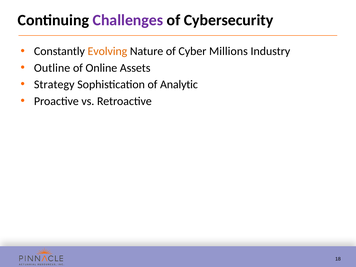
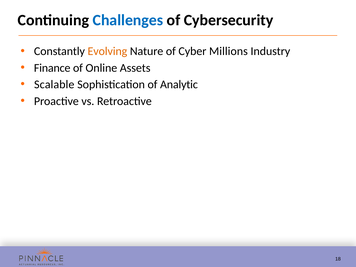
Challenges colour: purple -> blue
Outline: Outline -> Finance
Strategy: Strategy -> Scalable
